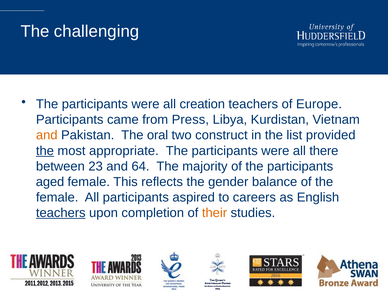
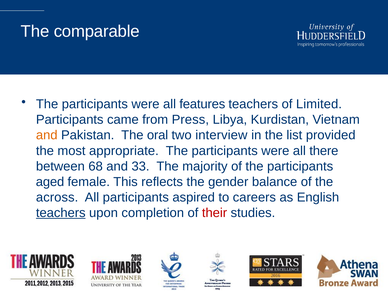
challenging: challenging -> comparable
creation: creation -> features
Europe: Europe -> Limited
construct: construct -> interview
the at (45, 151) underline: present -> none
23: 23 -> 68
64: 64 -> 33
female at (57, 197): female -> across
their colour: orange -> red
